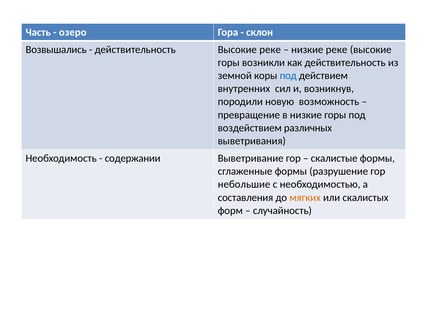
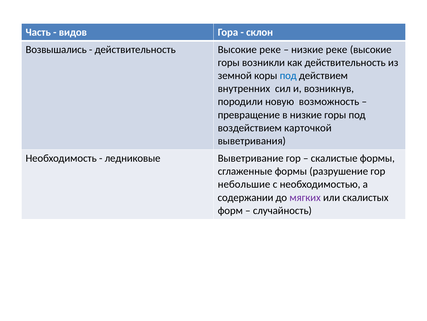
озеро: озеро -> видов
различных: различных -> карточкой
содержании: содержании -> ледниковые
составления: составления -> содержании
мягких colour: orange -> purple
